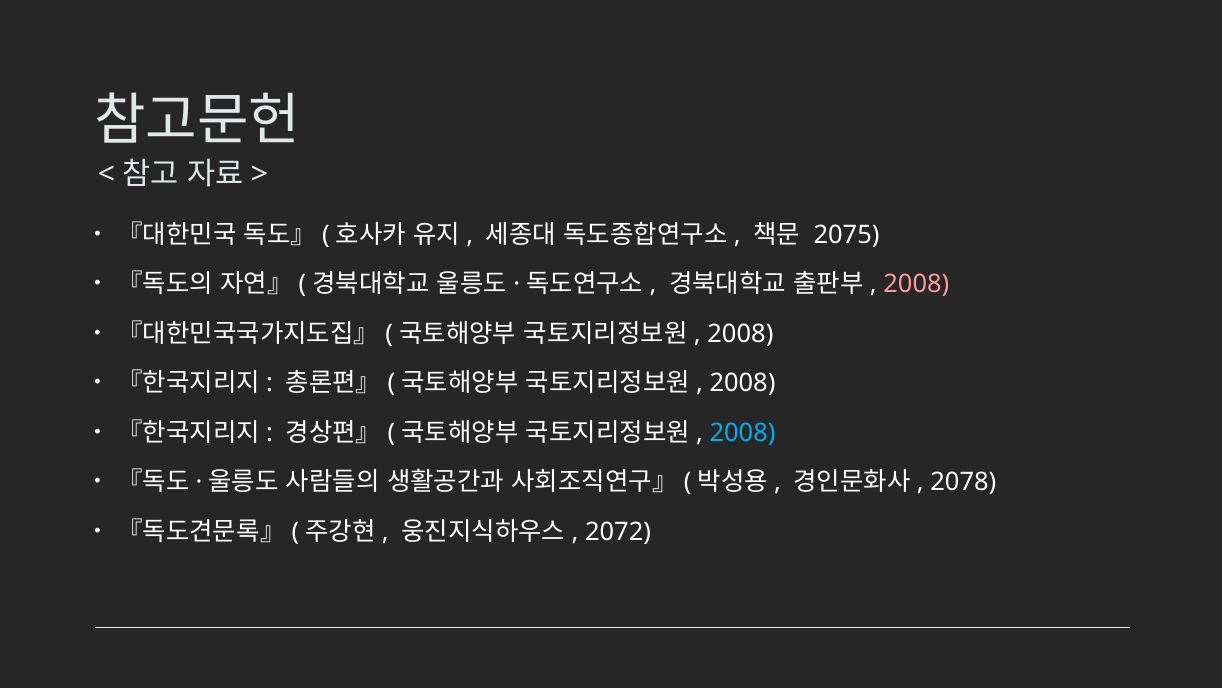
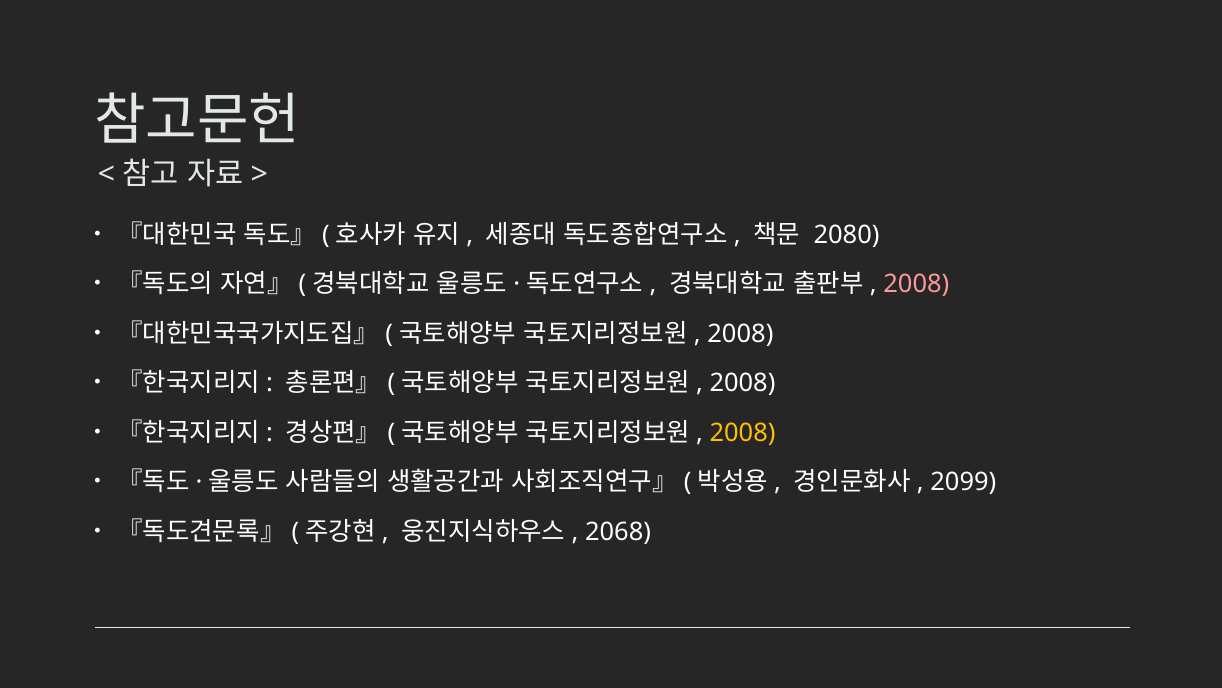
2075: 2075 -> 2080
2008 at (743, 433) colour: light blue -> yellow
2078: 2078 -> 2099
2072: 2072 -> 2068
